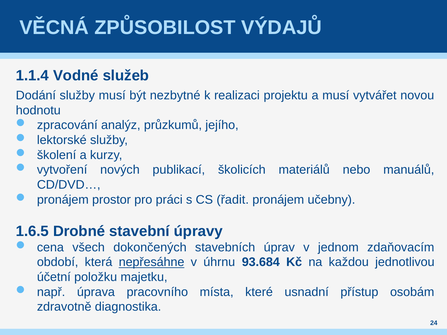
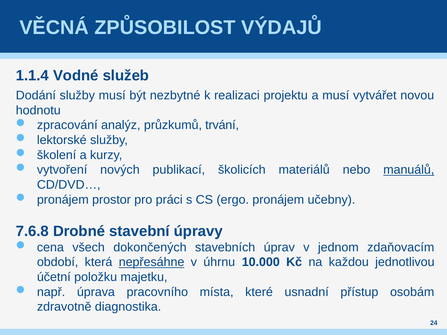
jejího: jejího -> trvání
manuálů underline: none -> present
řadit: řadit -> ergo
1.6.5: 1.6.5 -> 7.6.8
93.684: 93.684 -> 10.000
